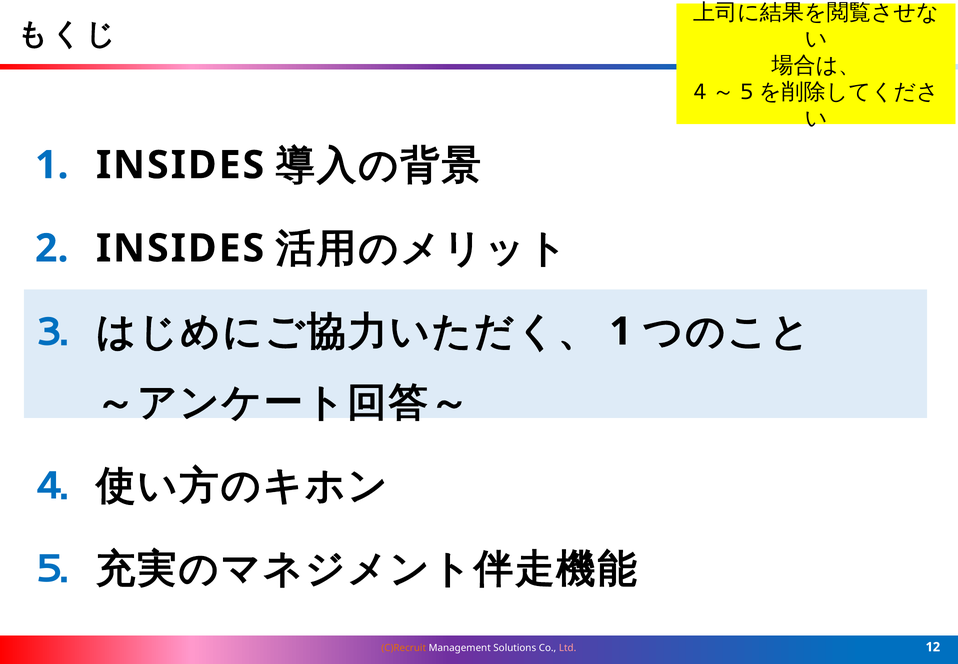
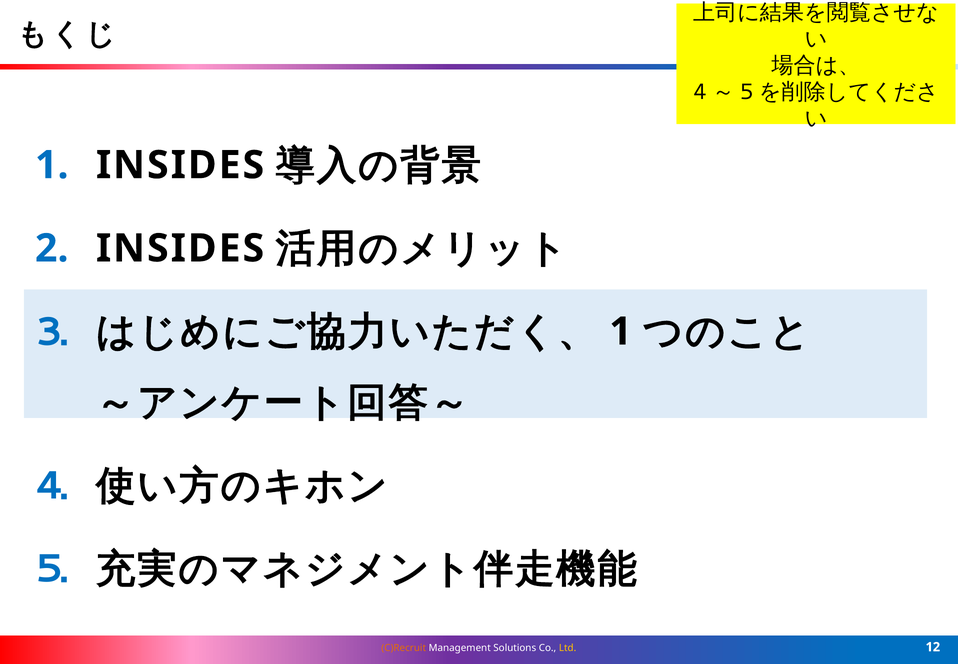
Ltd colour: pink -> yellow
